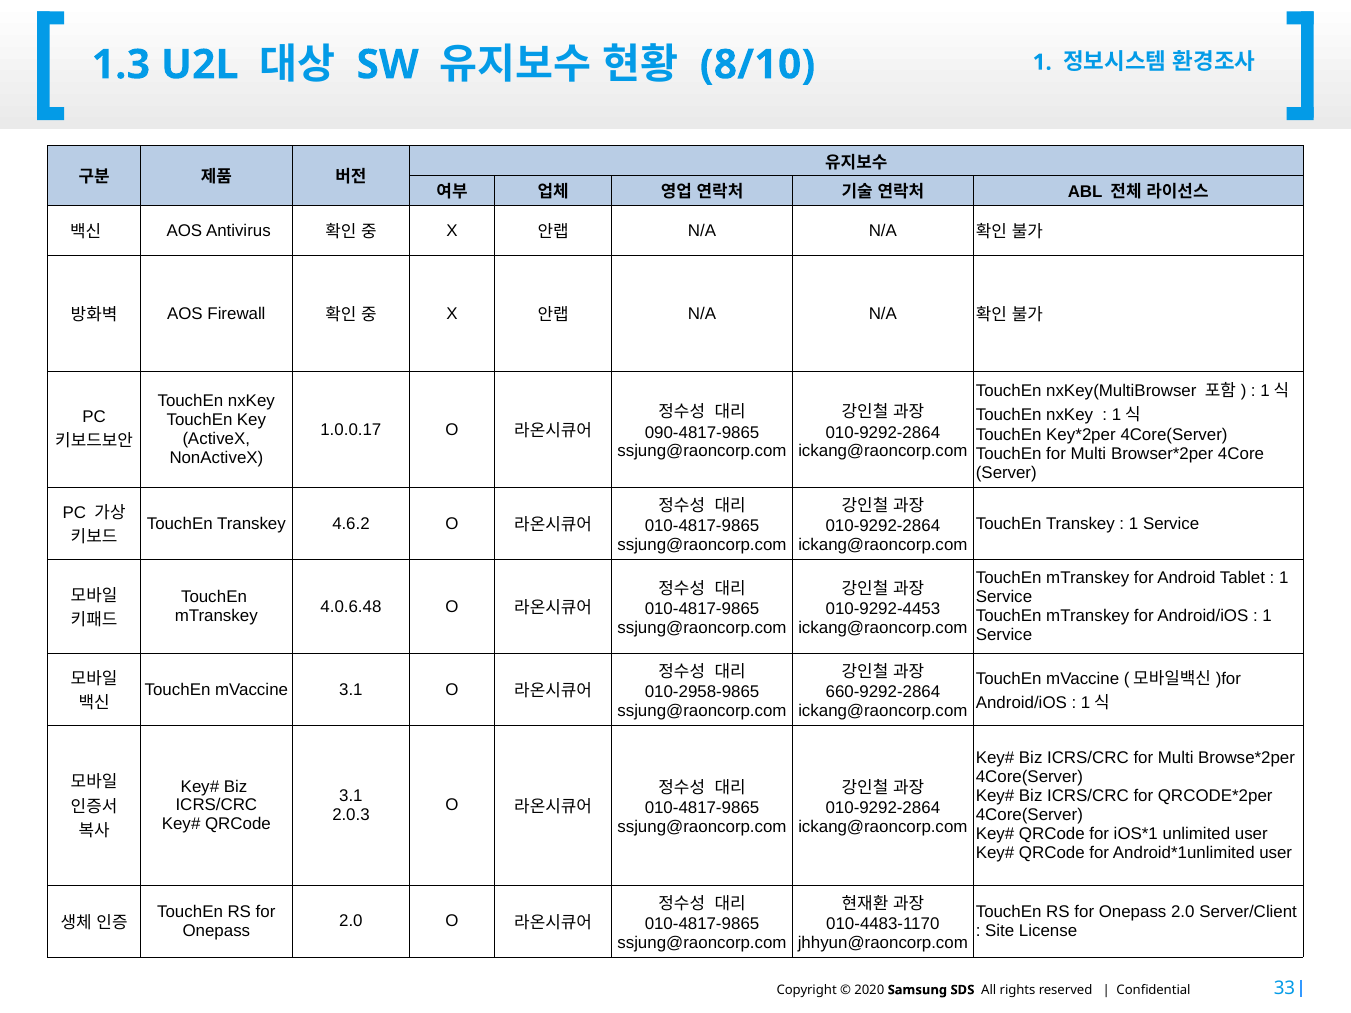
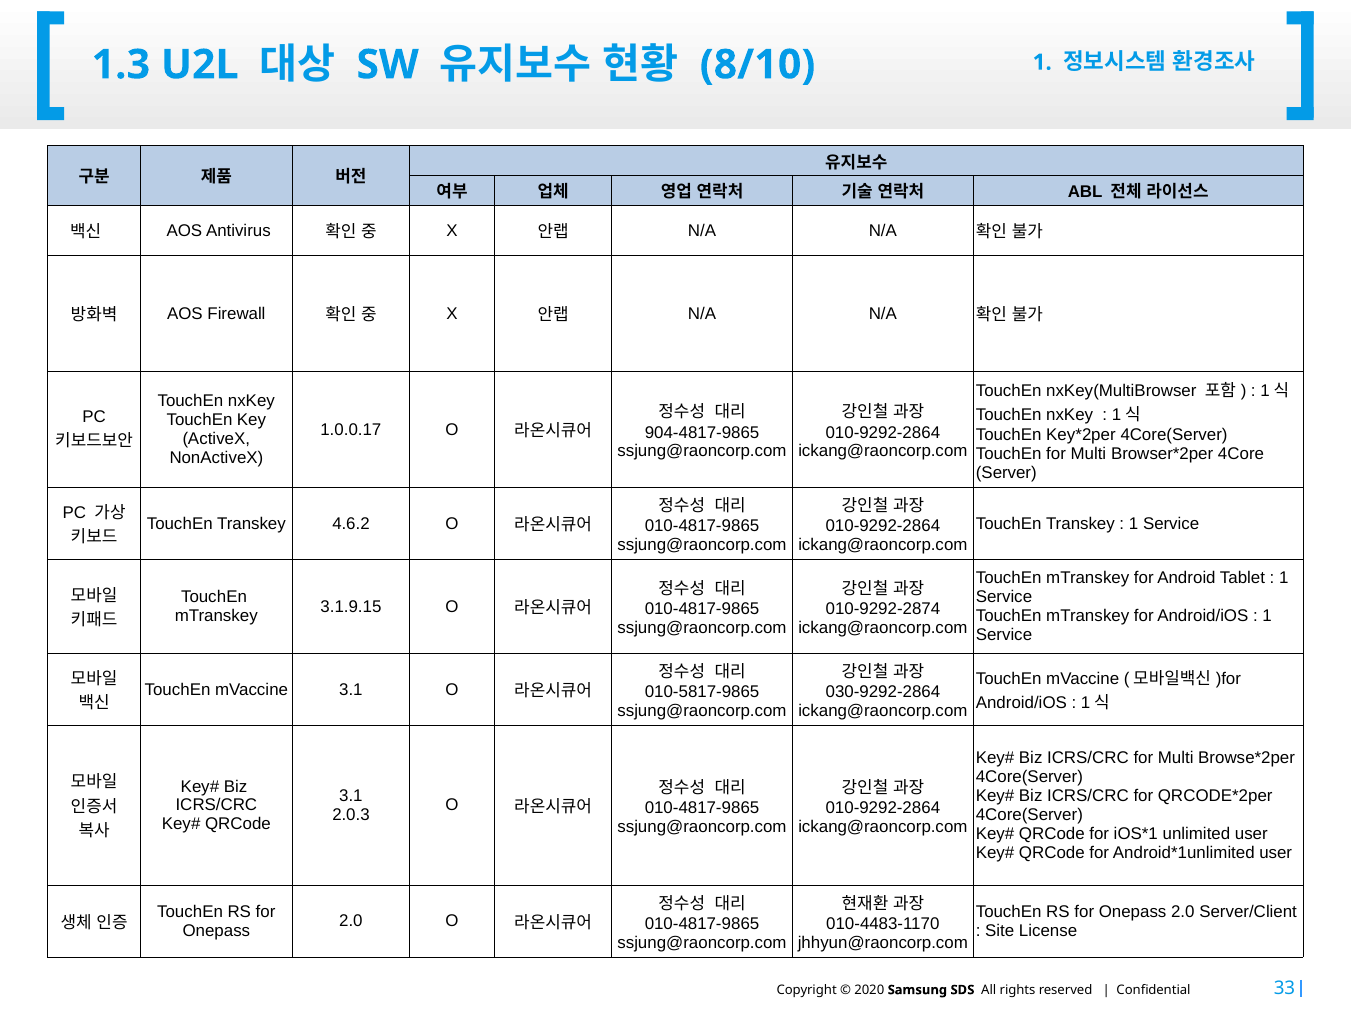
090-4817-9865: 090-4817-9865 -> 904-4817-9865
4.0.6.48: 4.0.6.48 -> 3.1.9.15
010-9292-4453: 010-9292-4453 -> 010-9292-2874
010-2958-9865: 010-2958-9865 -> 010-5817-9865
660-9292-2864: 660-9292-2864 -> 030-9292-2864
